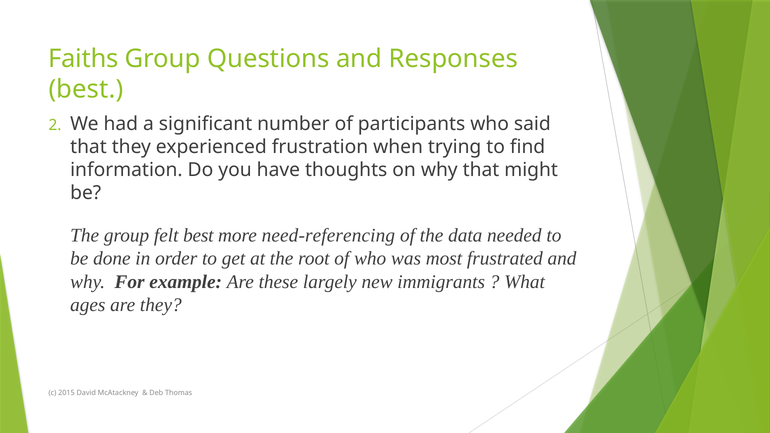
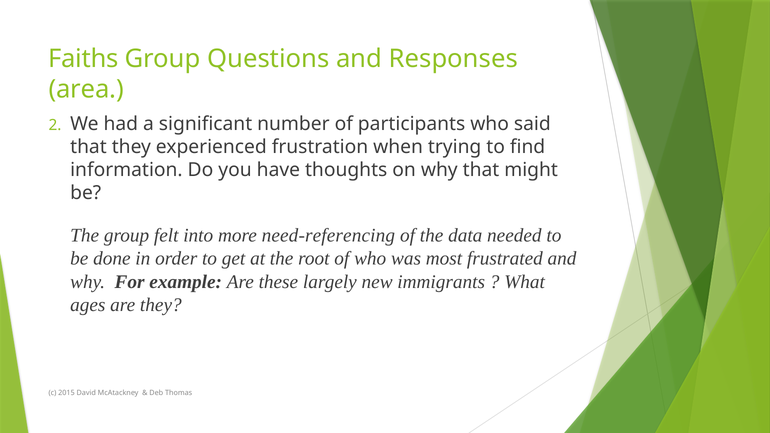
best at (86, 89): best -> area
felt best: best -> into
